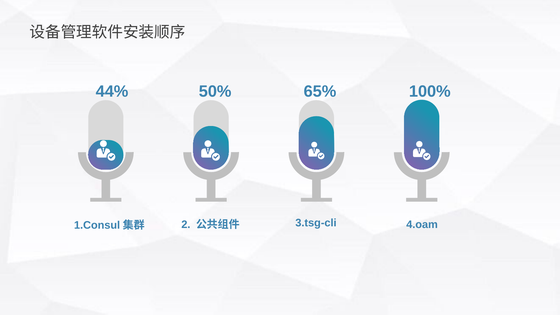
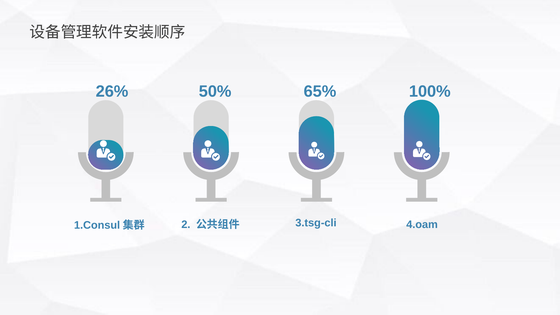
44%: 44% -> 26%
